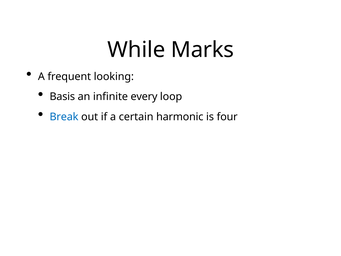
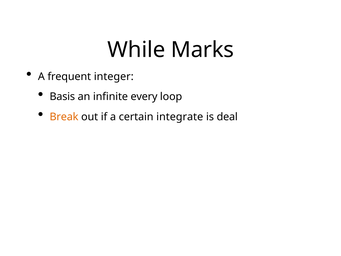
looking: looking -> integer
Break colour: blue -> orange
harmonic: harmonic -> integrate
four: four -> deal
